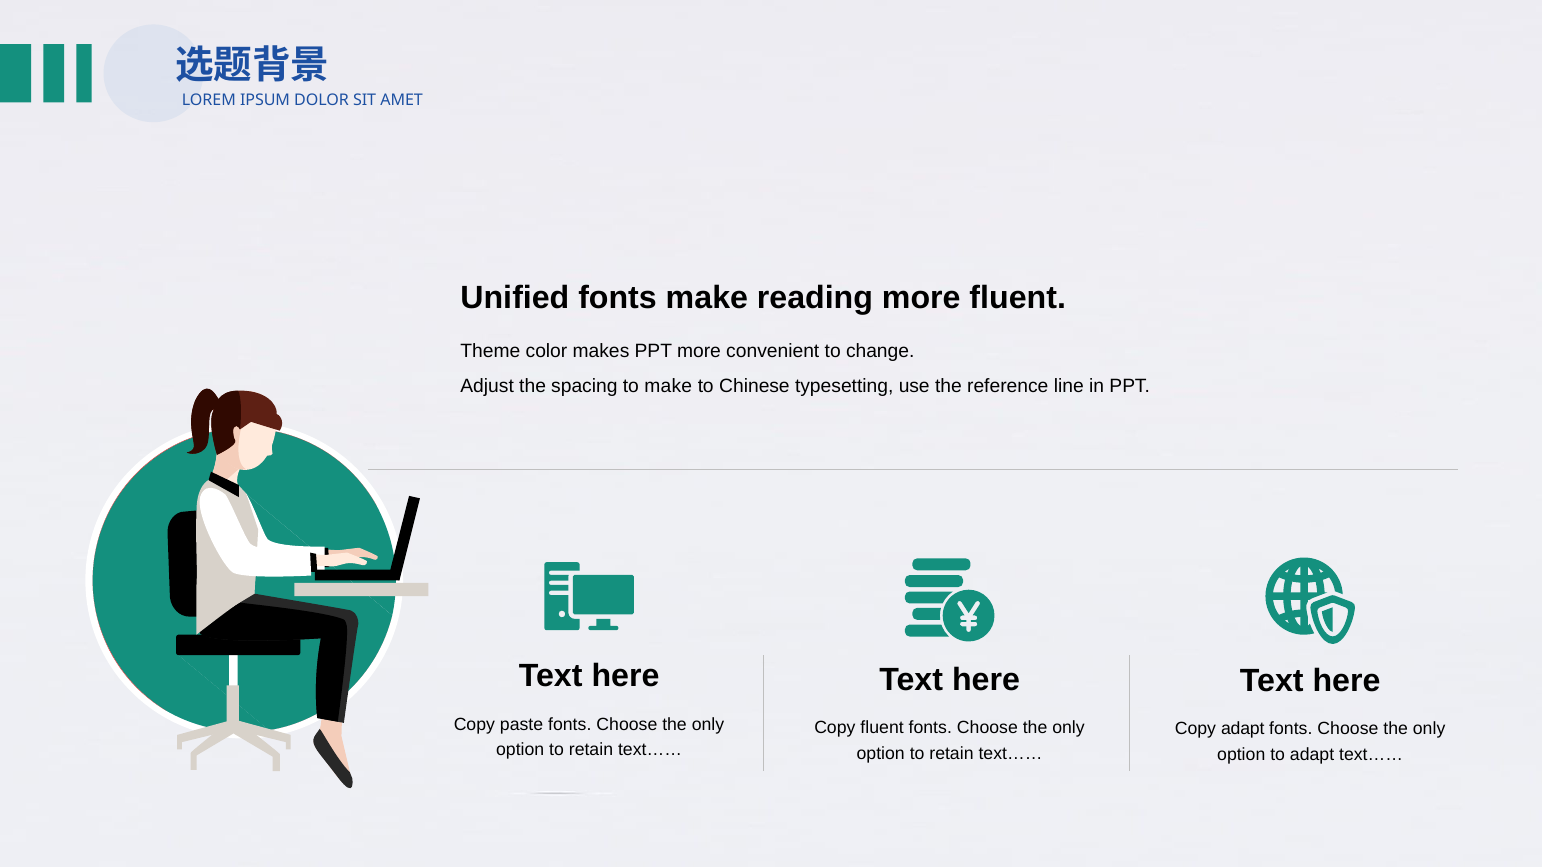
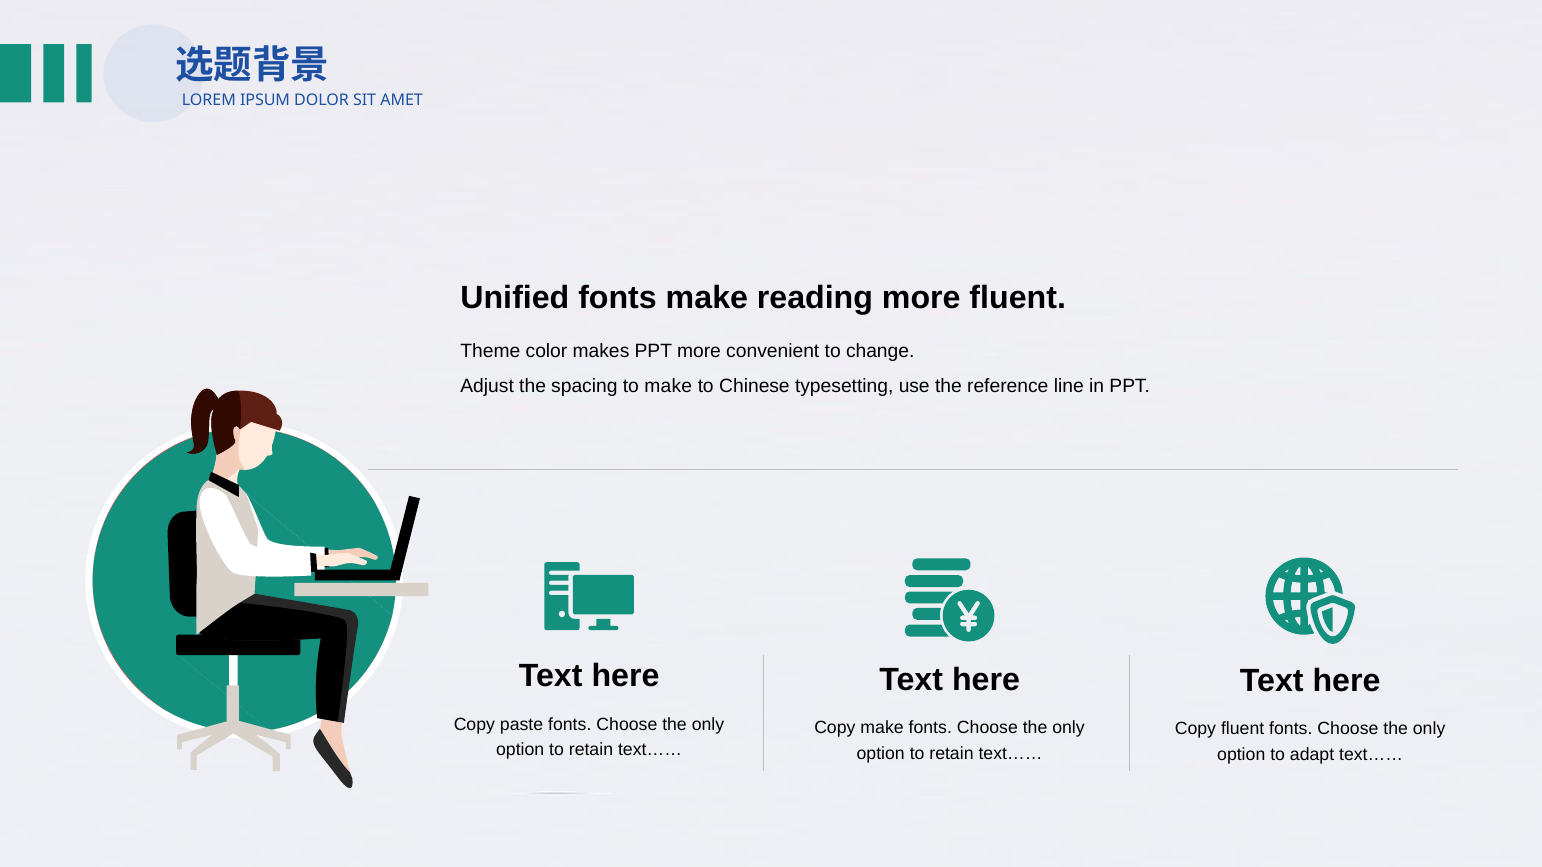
Copy fluent: fluent -> make
Copy adapt: adapt -> fluent
